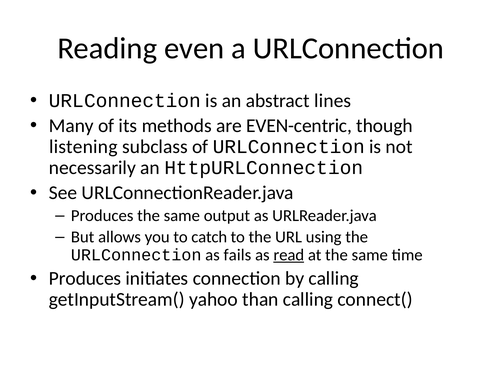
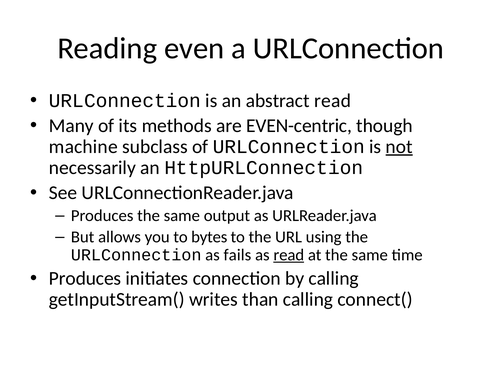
abstract lines: lines -> read
listening: listening -> machine
not underline: none -> present
catch: catch -> bytes
yahoo: yahoo -> writes
